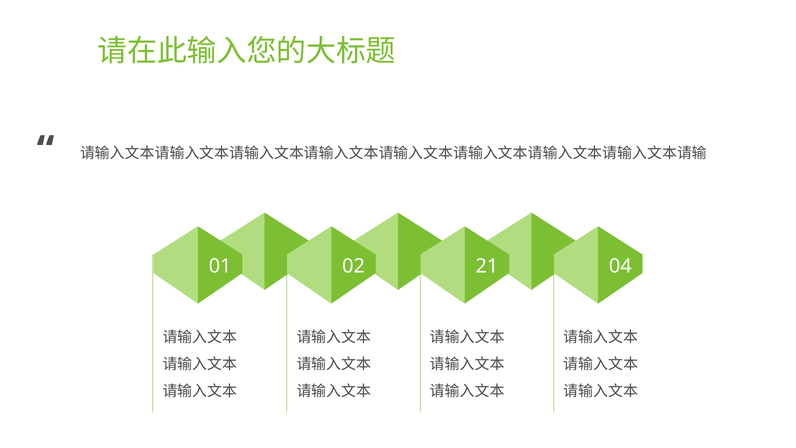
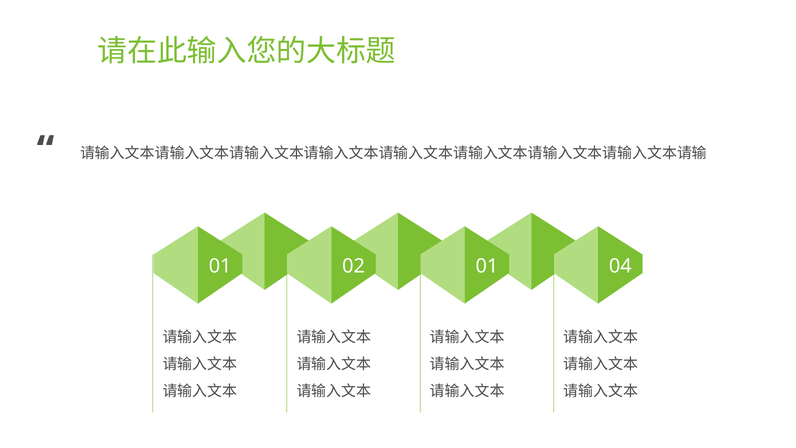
02 21: 21 -> 01
